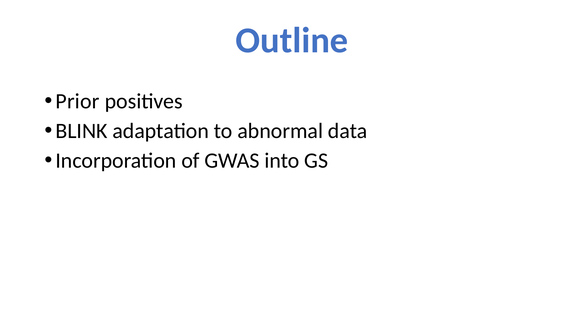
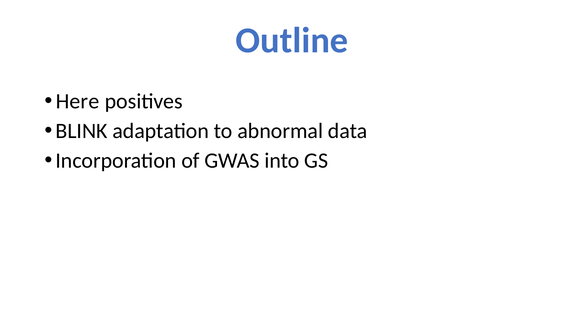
Prior: Prior -> Here
